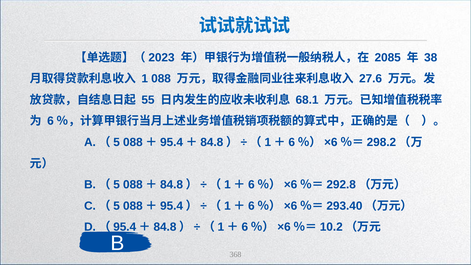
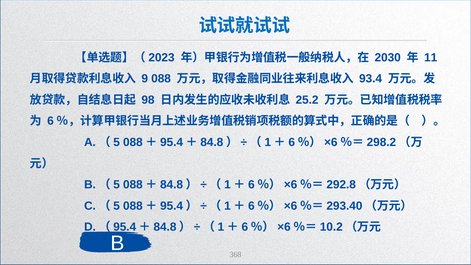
2085: 2085 -> 2030
38: 38 -> 11
1: 1 -> 9
27.6: 27.6 -> 93.4
55: 55 -> 98
68.1: 68.1 -> 25.2
